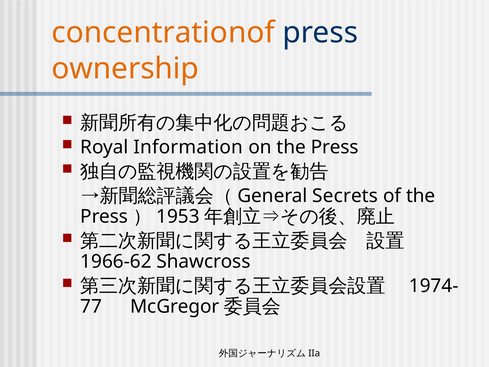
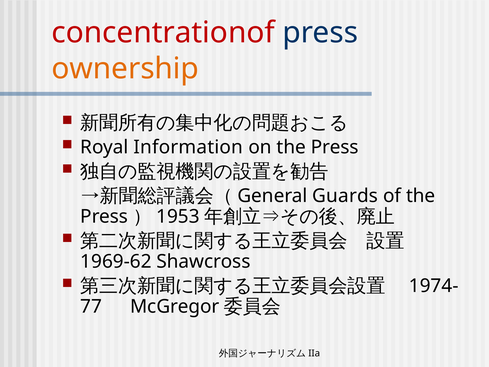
concentrationof colour: orange -> red
Secrets: Secrets -> Guards
1966-62: 1966-62 -> 1969-62
